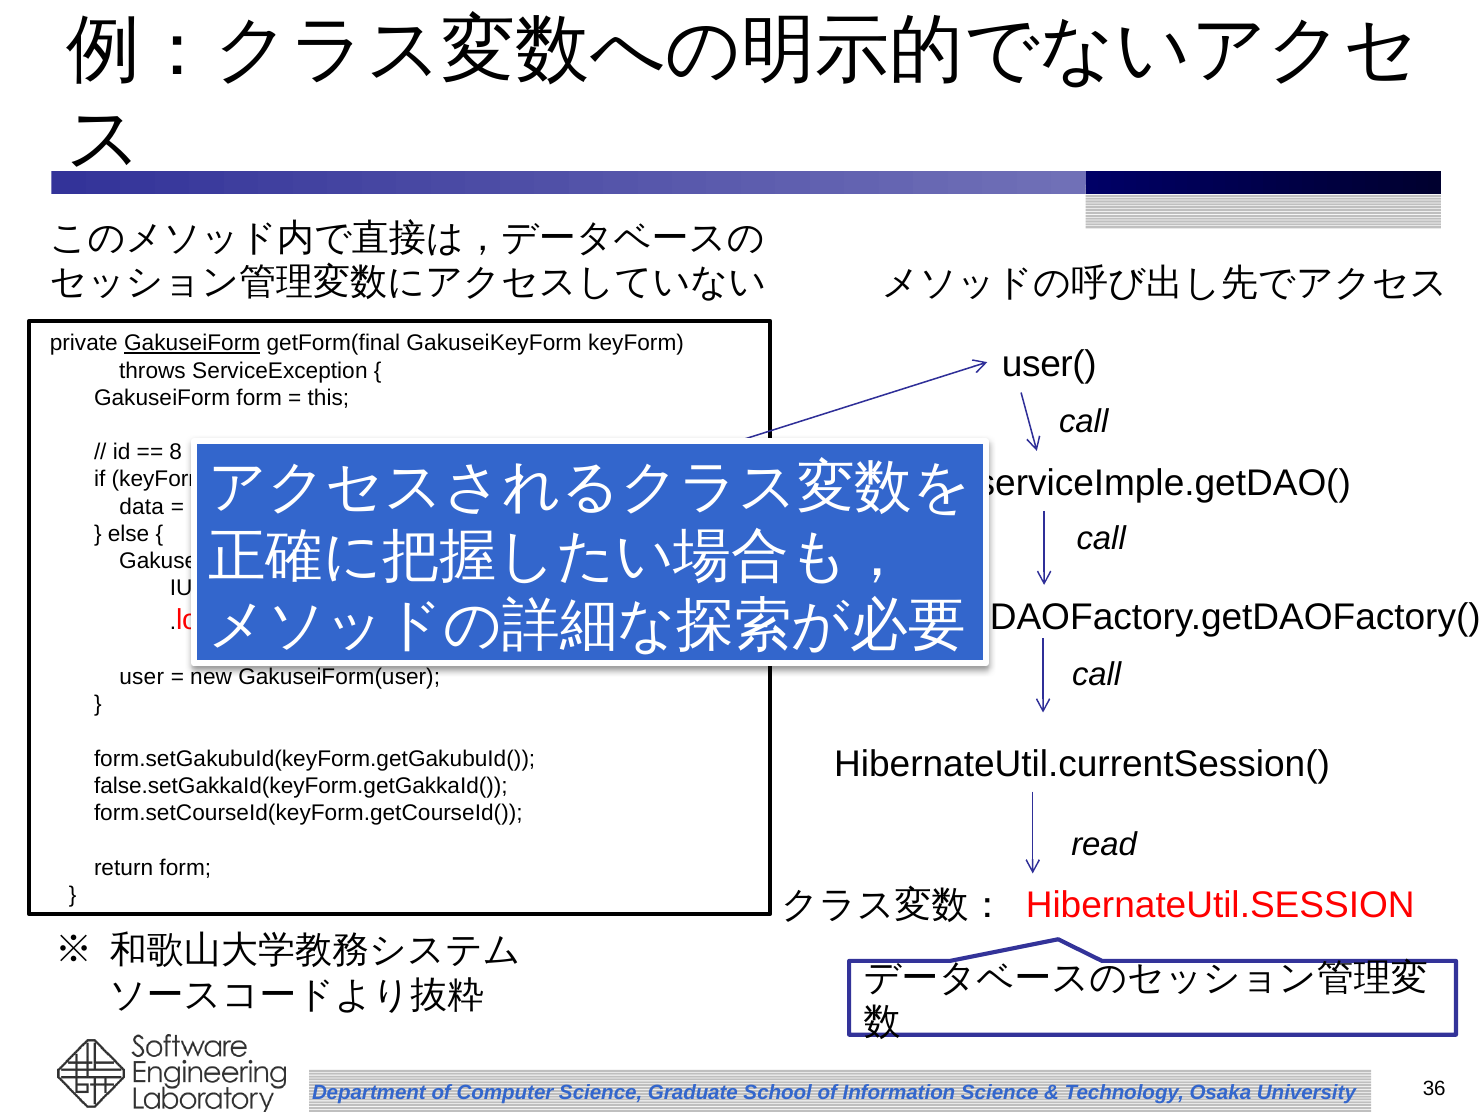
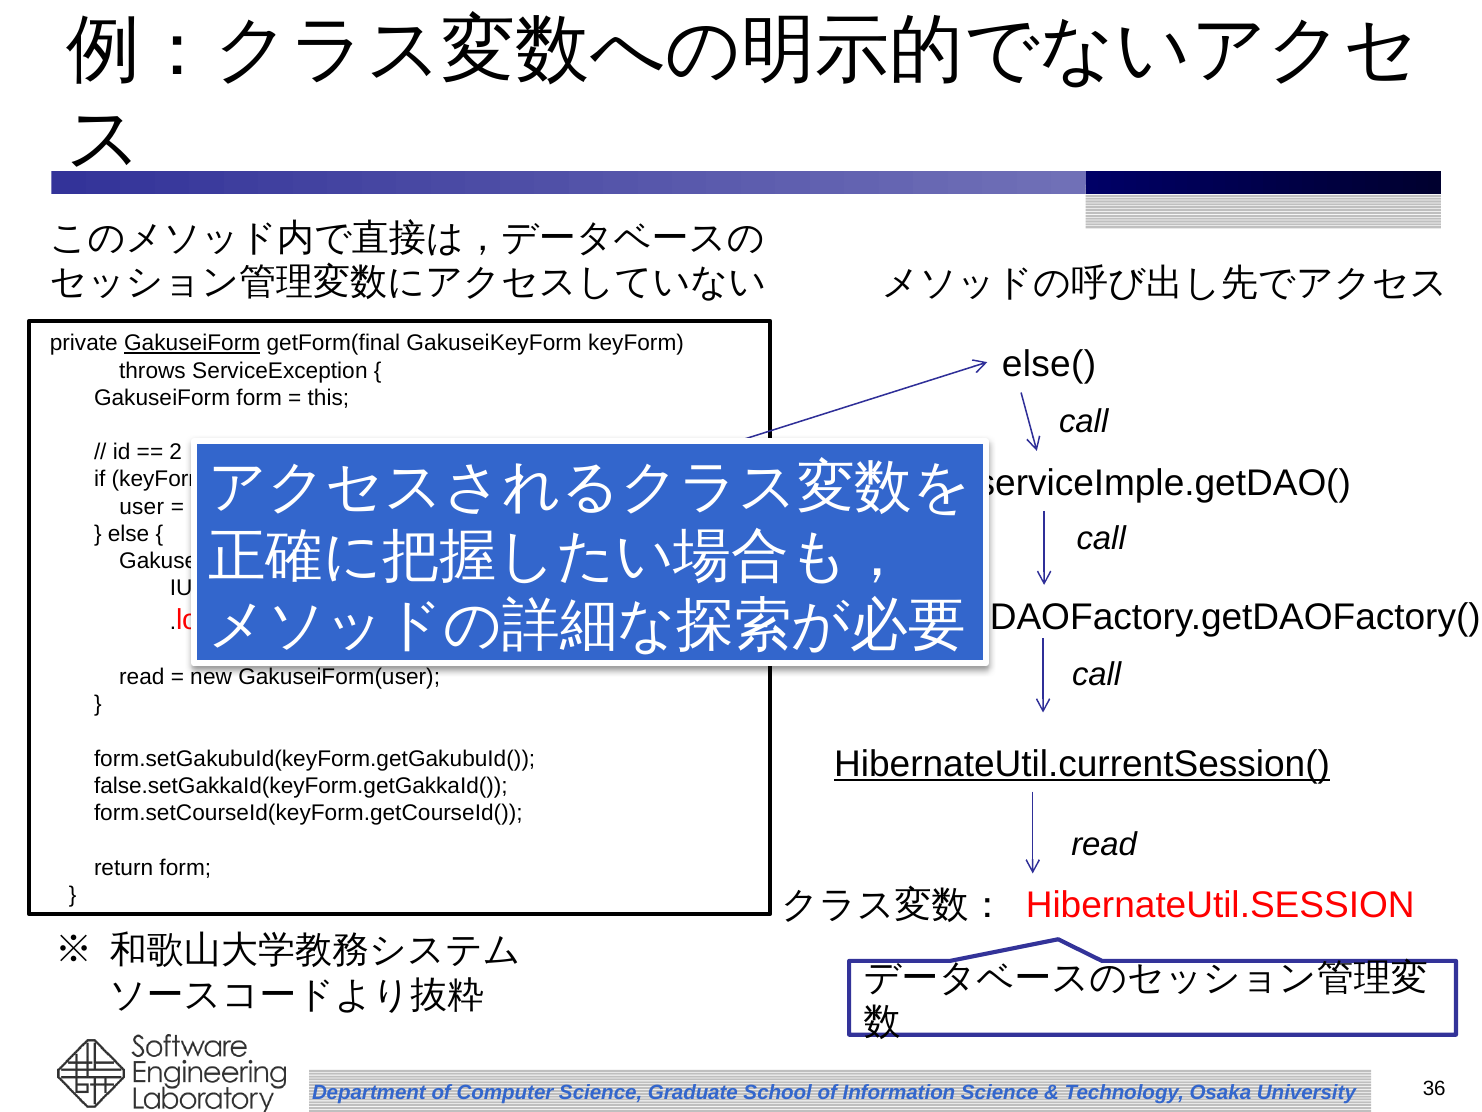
user(: user( -> else(
8: 8 -> 2
data at (142, 506): data -> user
user at (142, 677): user -> read
HibernateUtil.currentSession( underline: none -> present
